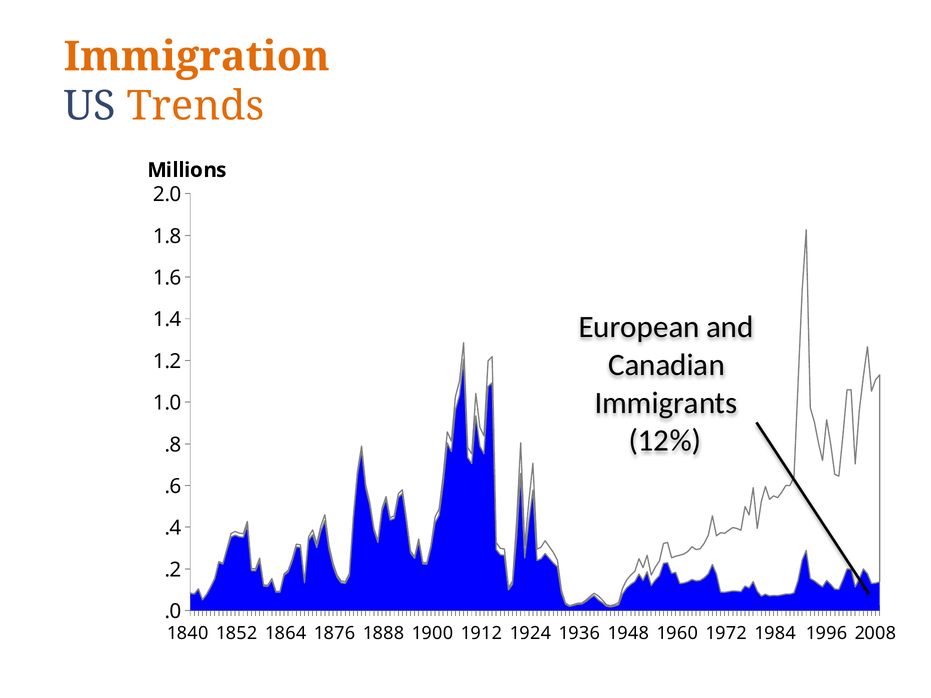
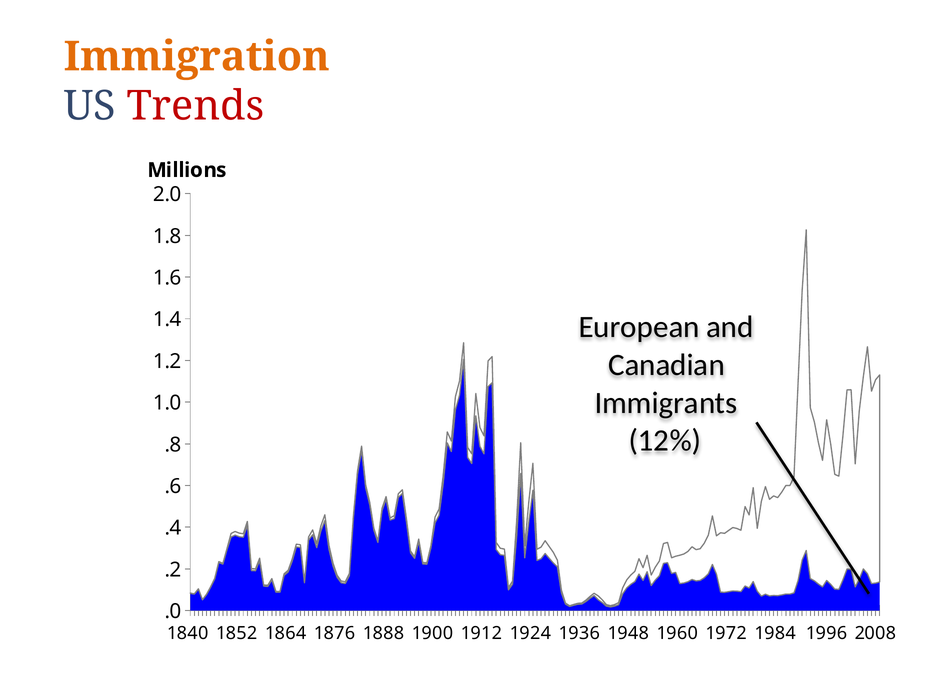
Trends colour: orange -> red
